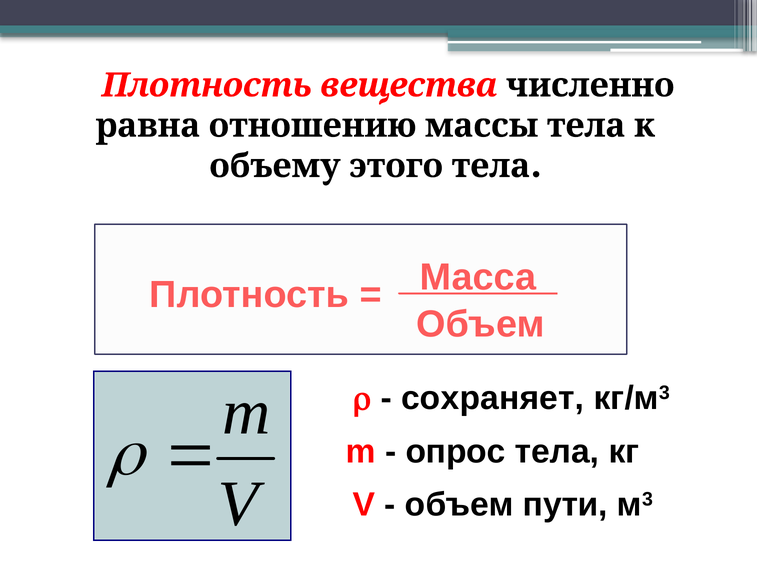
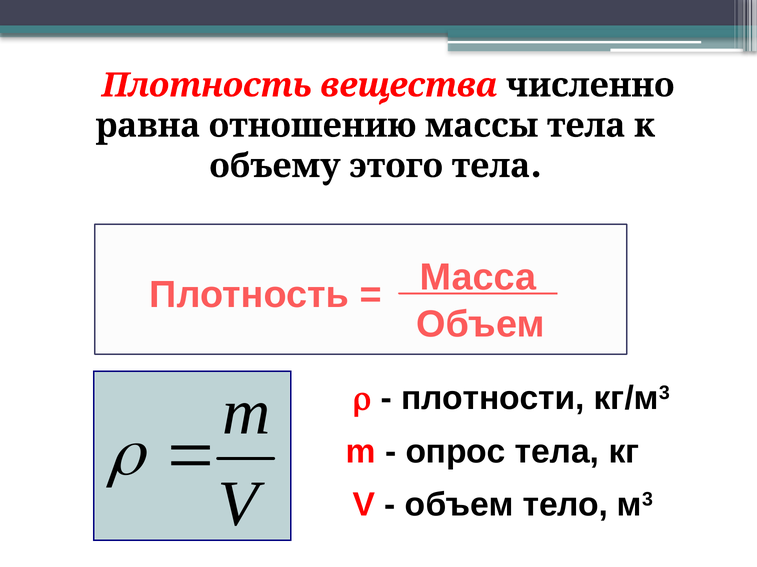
сохраняет: сохраняет -> плотности
пути: пути -> тело
